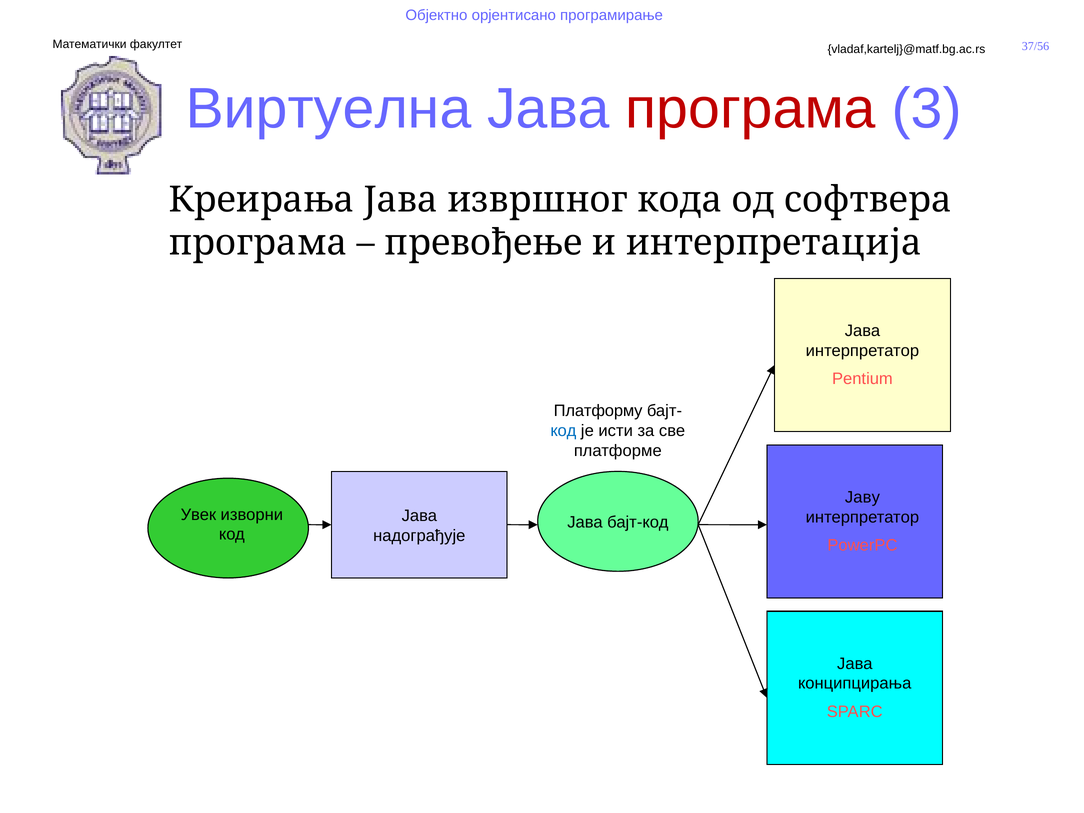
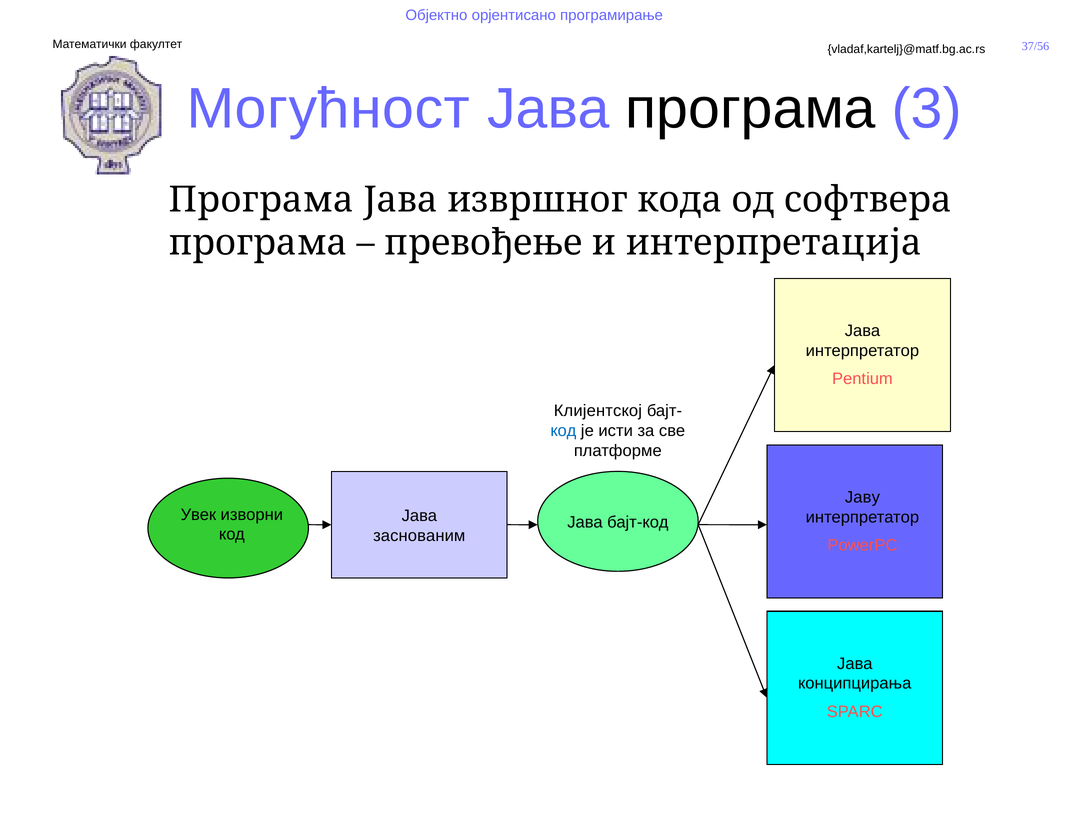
Виртуелна: Виртуелна -> Могућност
програма at (751, 109) colour: red -> black
Креирања at (261, 200): Креирања -> Програма
Платформу: Платформу -> Клијентској
надограђује: надограђује -> заснованим
